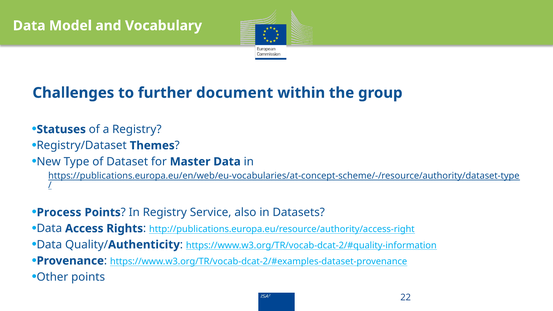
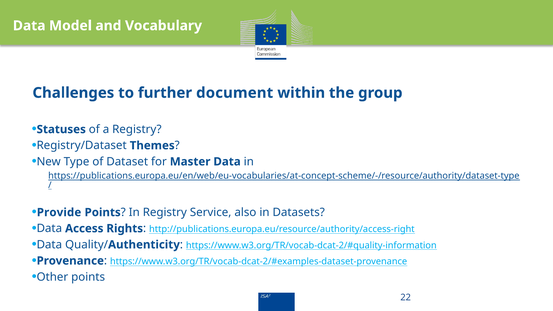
Process: Process -> Provide
